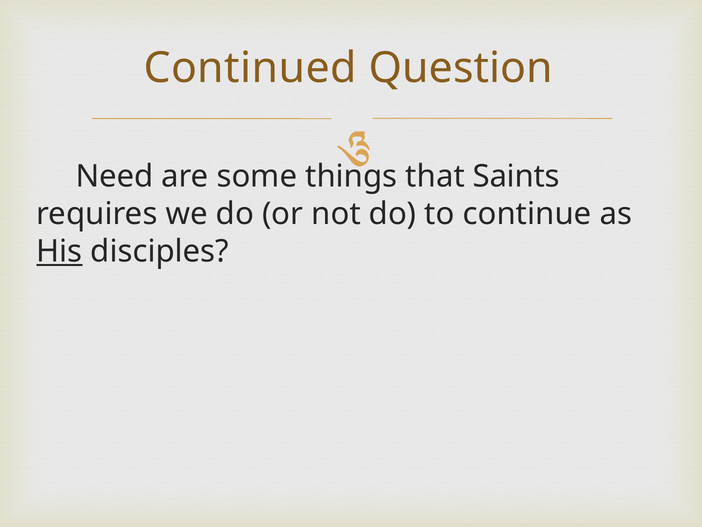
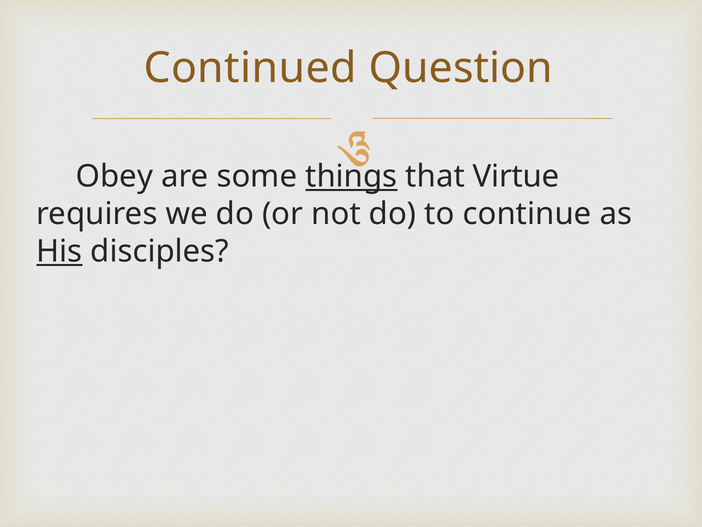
Need: Need -> Obey
things underline: none -> present
Saints: Saints -> Virtue
